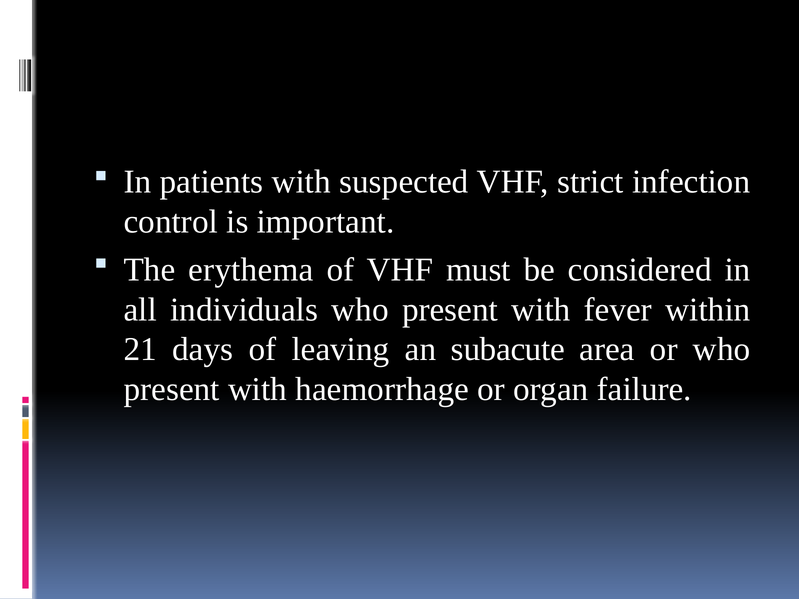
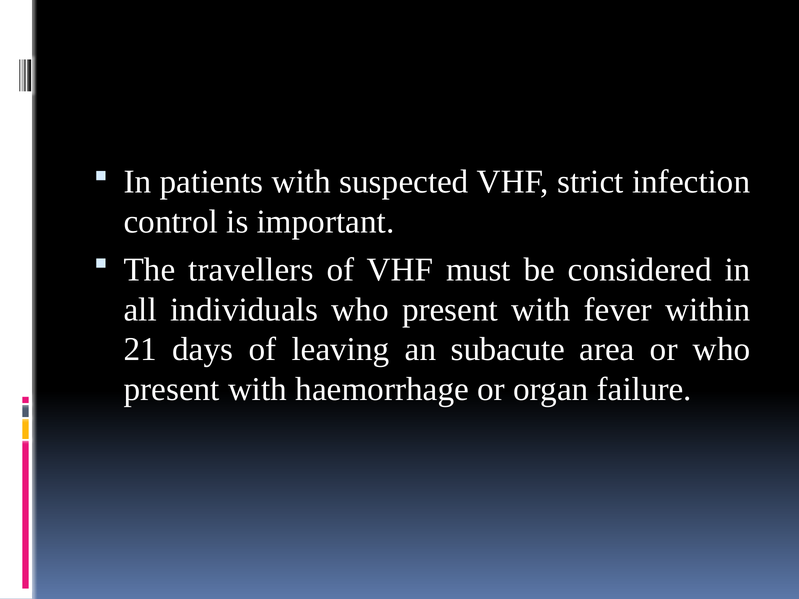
erythema: erythema -> travellers
